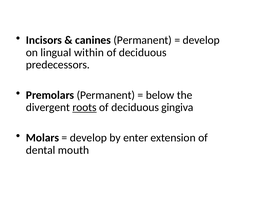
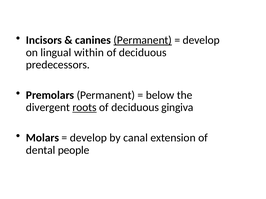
Permanent at (143, 40) underline: none -> present
enter: enter -> canal
mouth: mouth -> people
